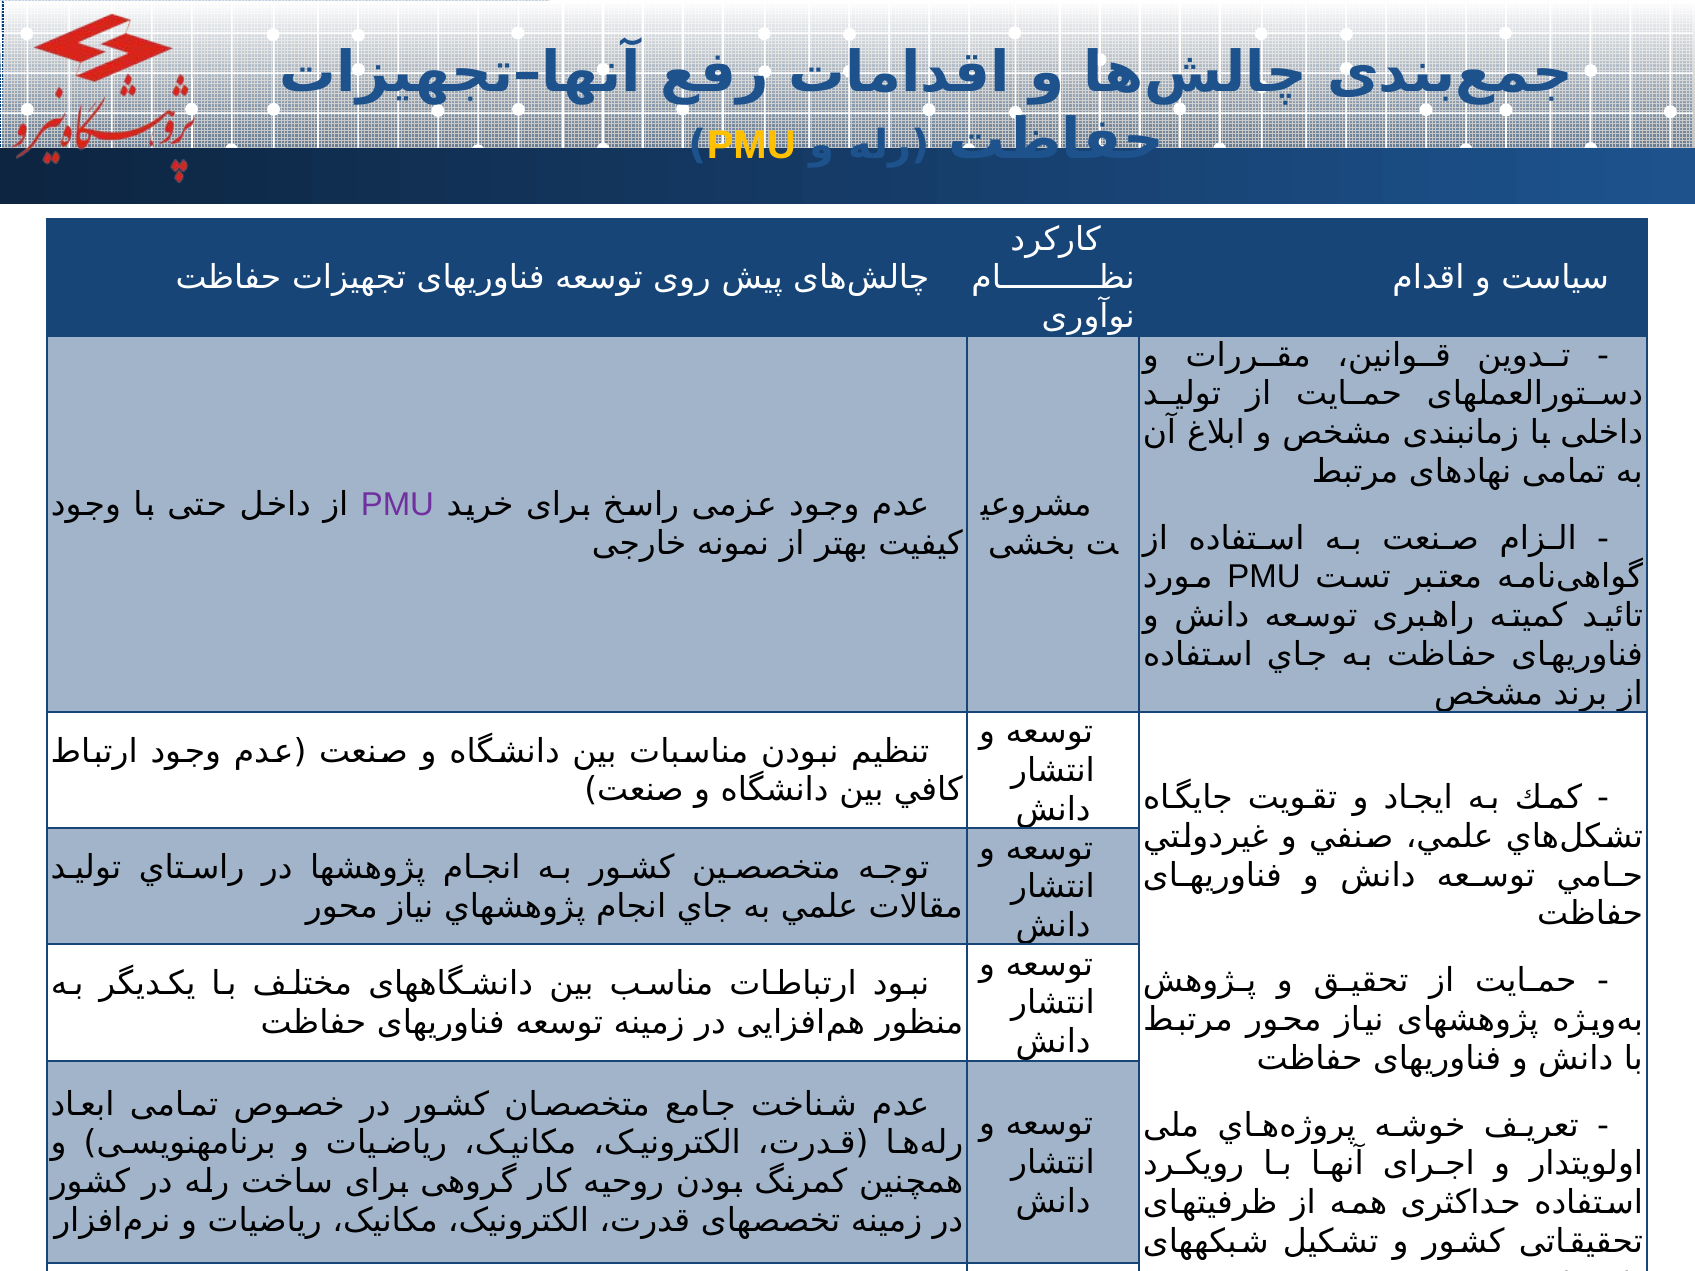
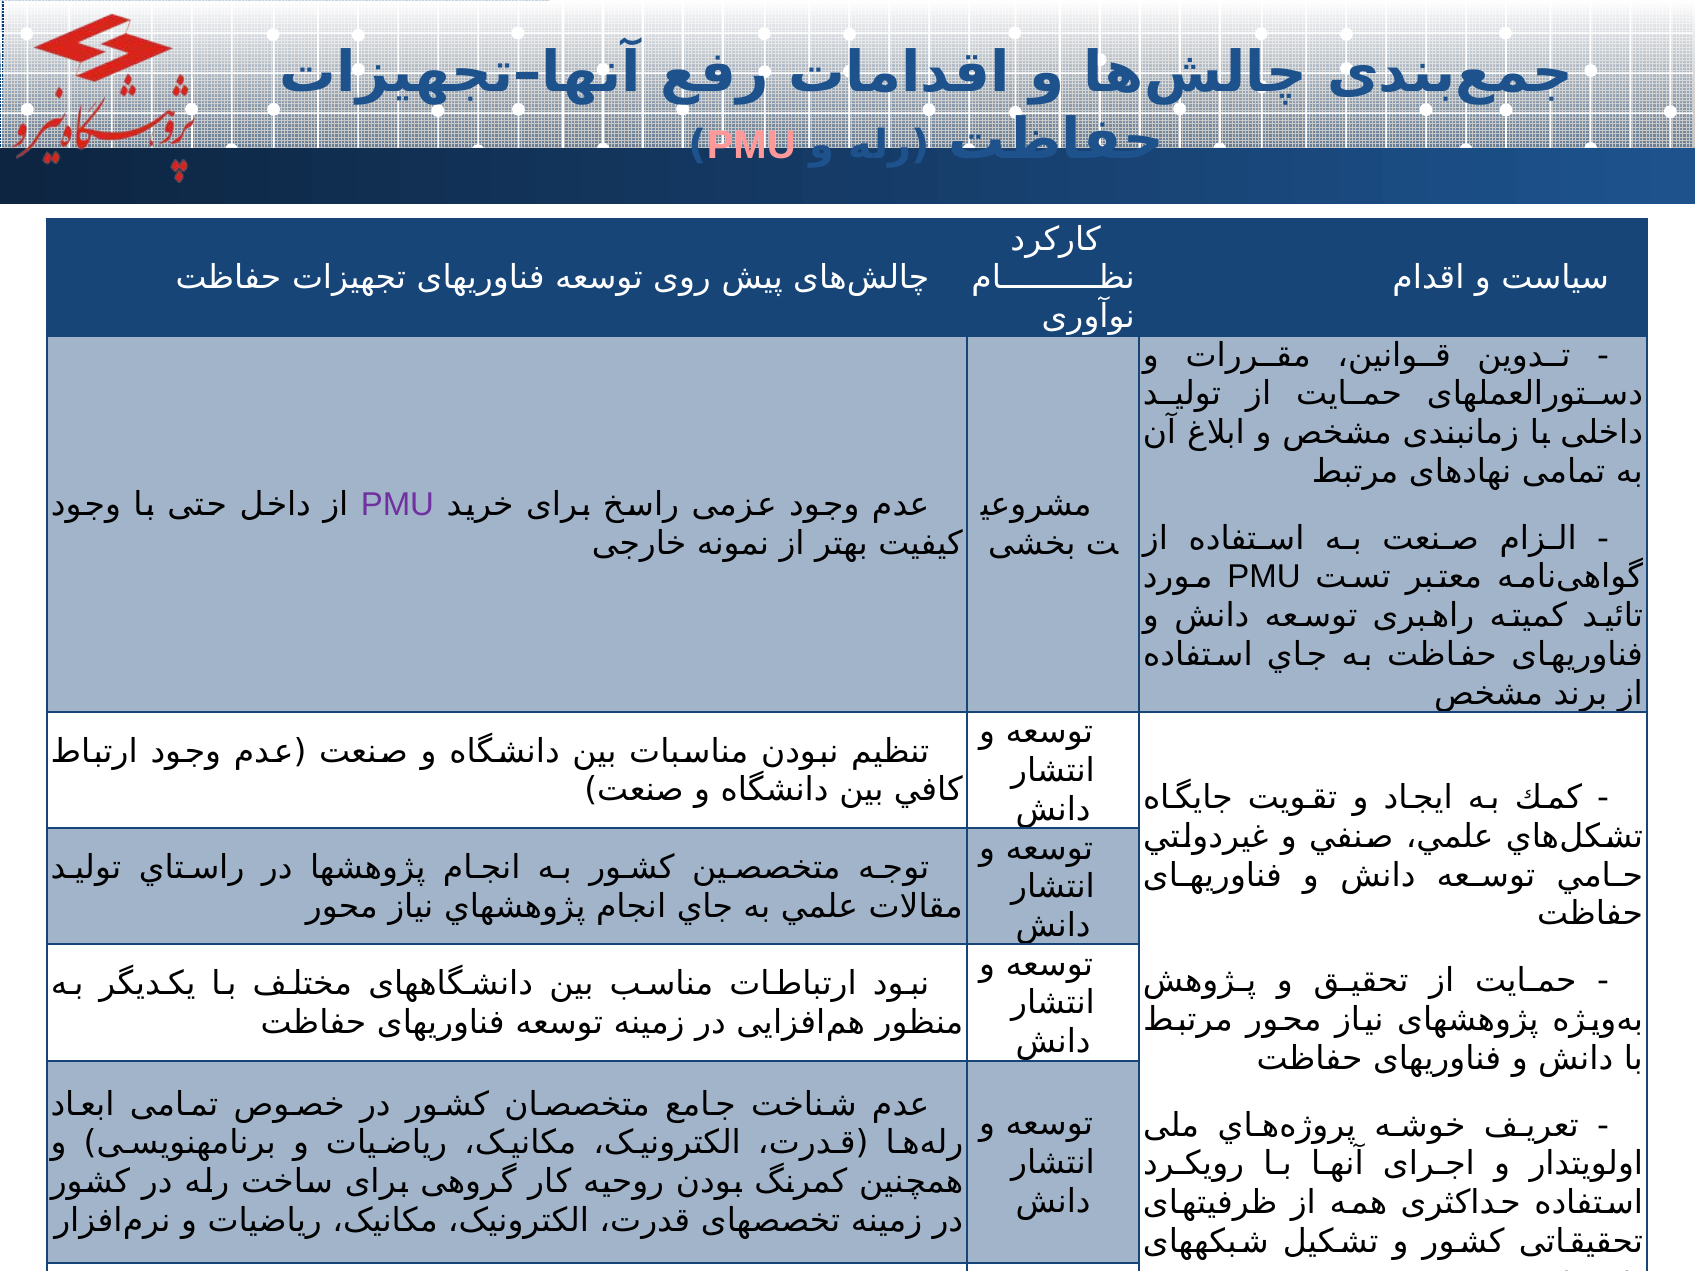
PMU at (751, 146) colour: yellow -> pink
